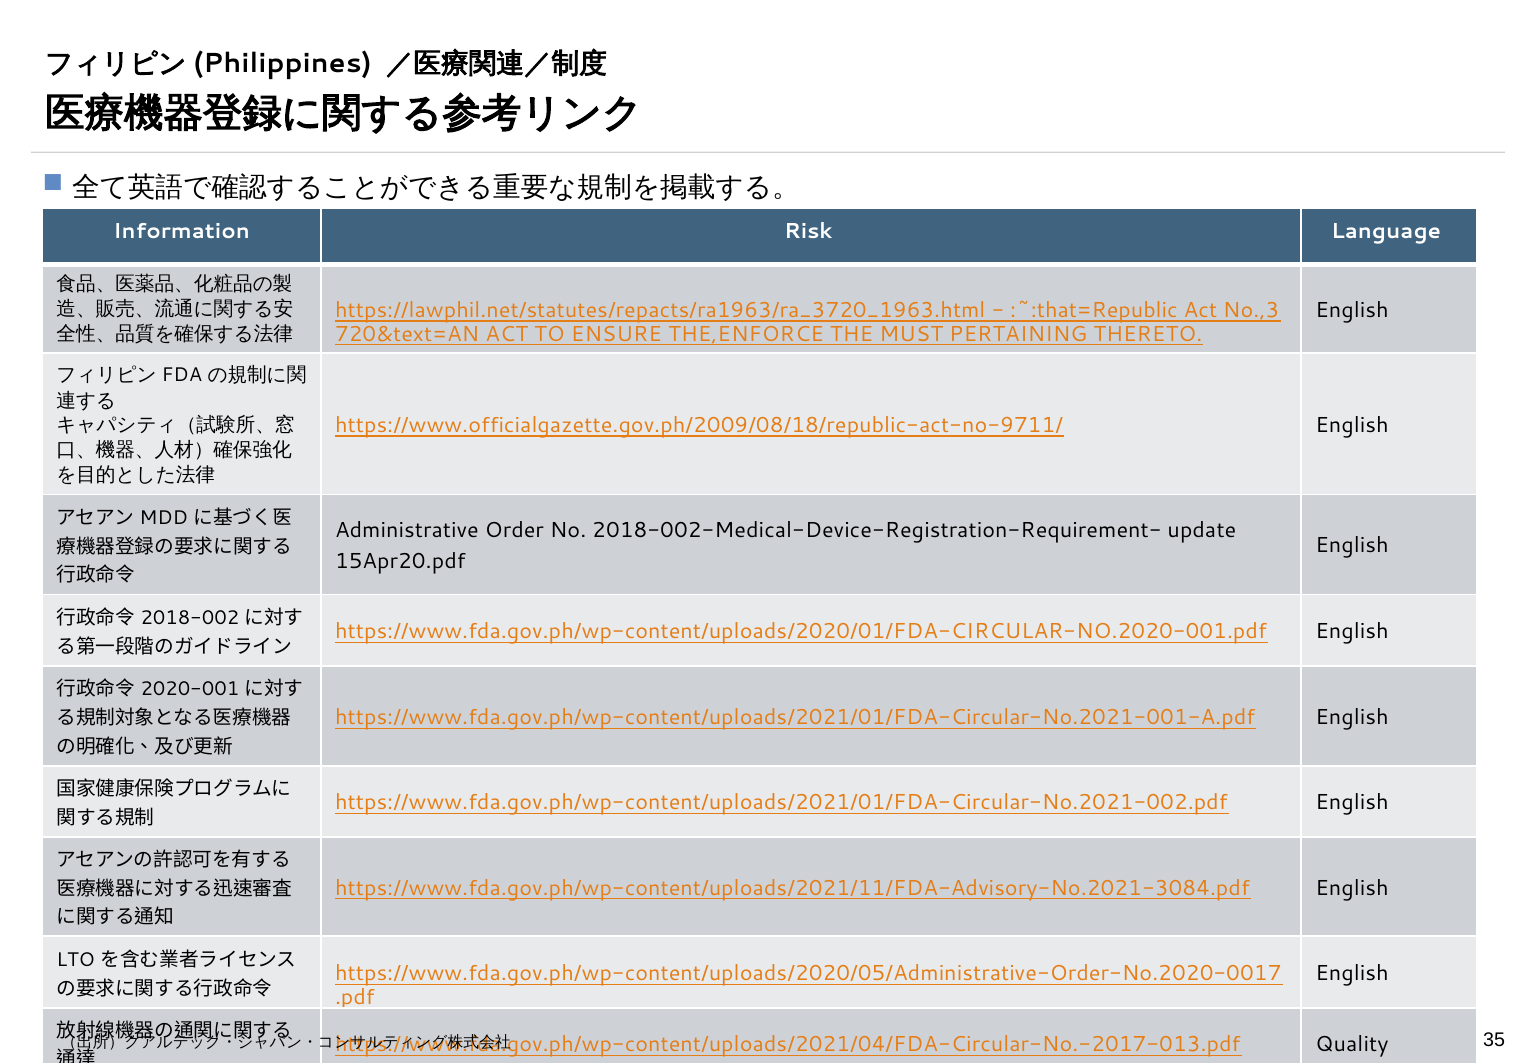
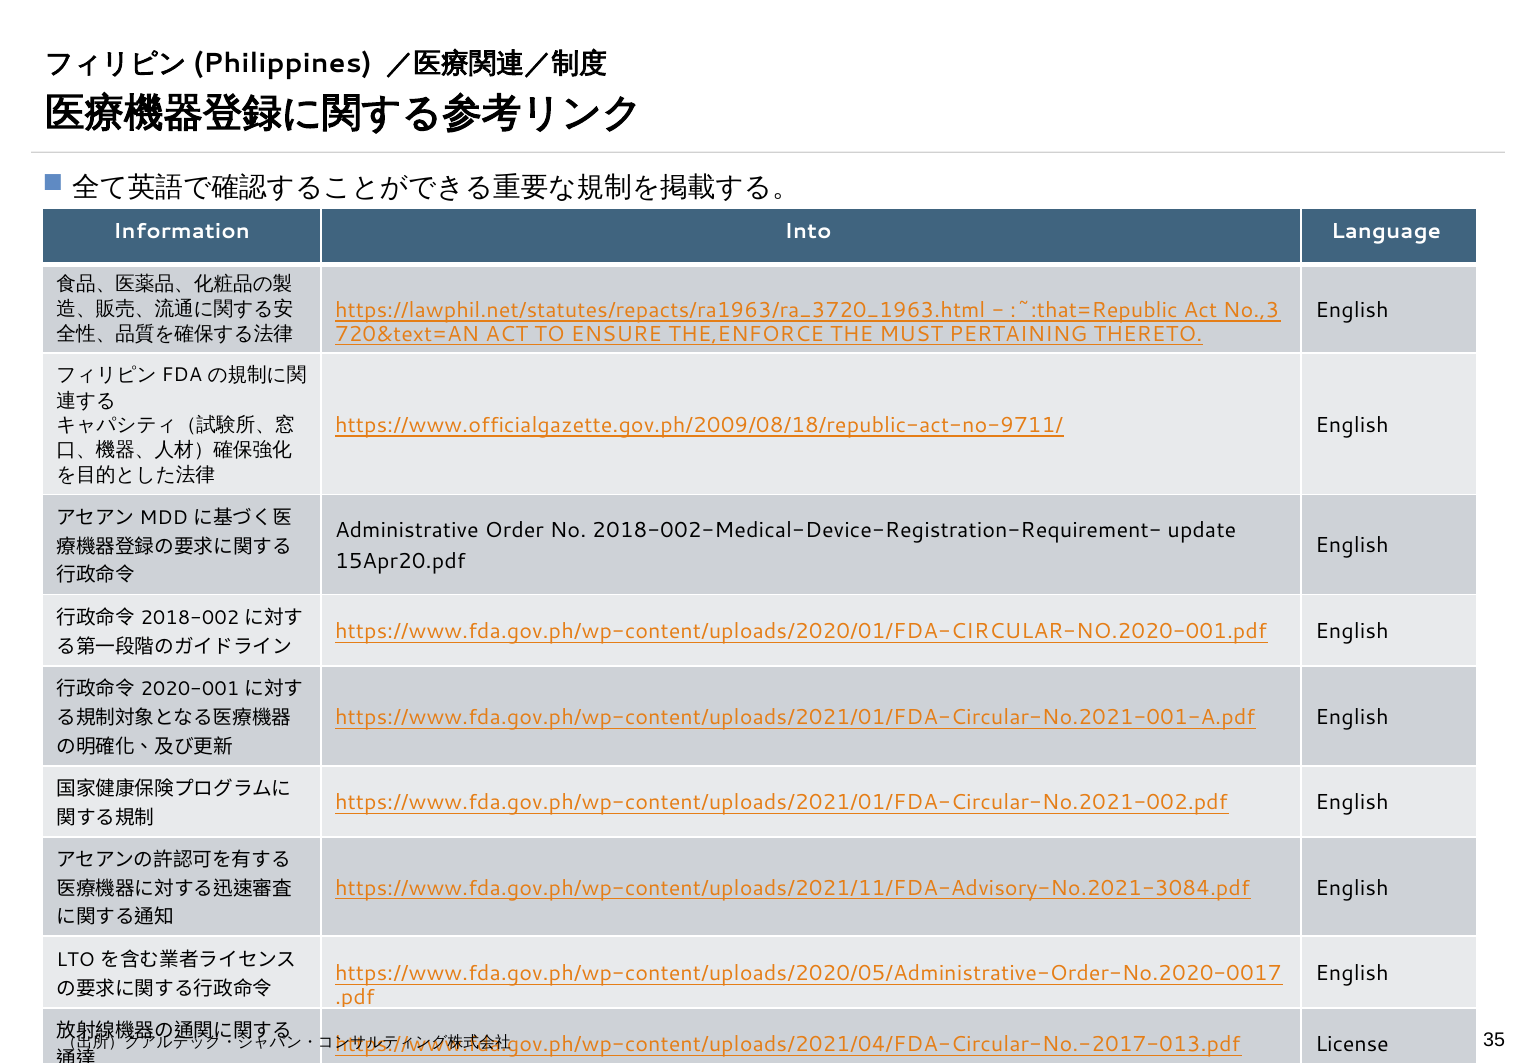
Risk: Risk -> Into
Quality: Quality -> License
